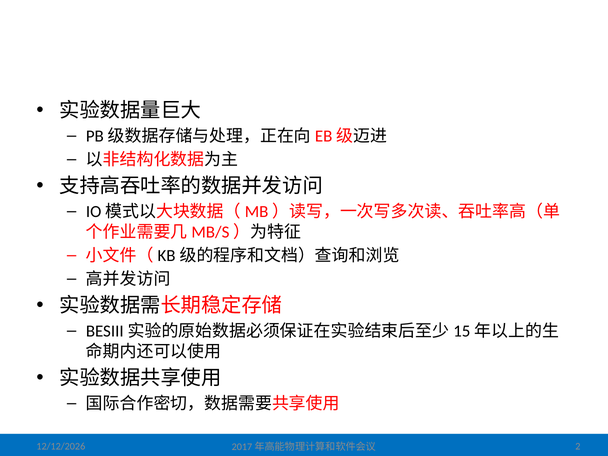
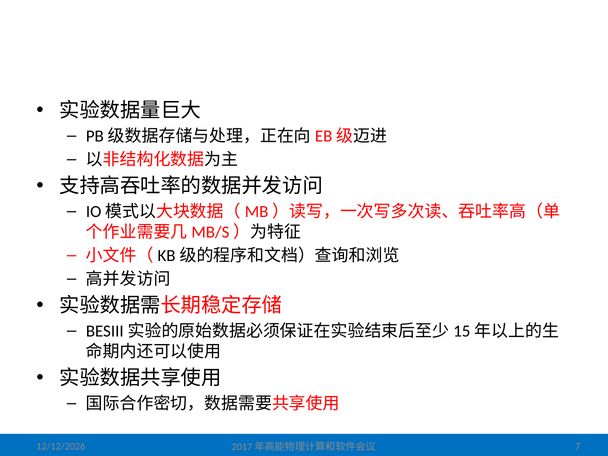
2: 2 -> 7
